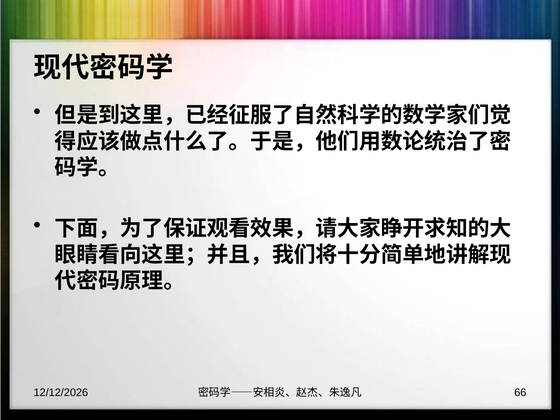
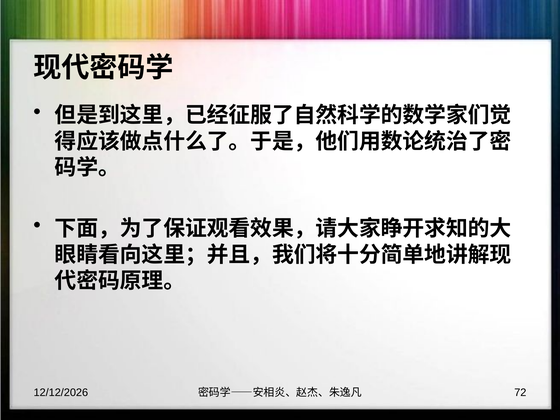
66: 66 -> 72
